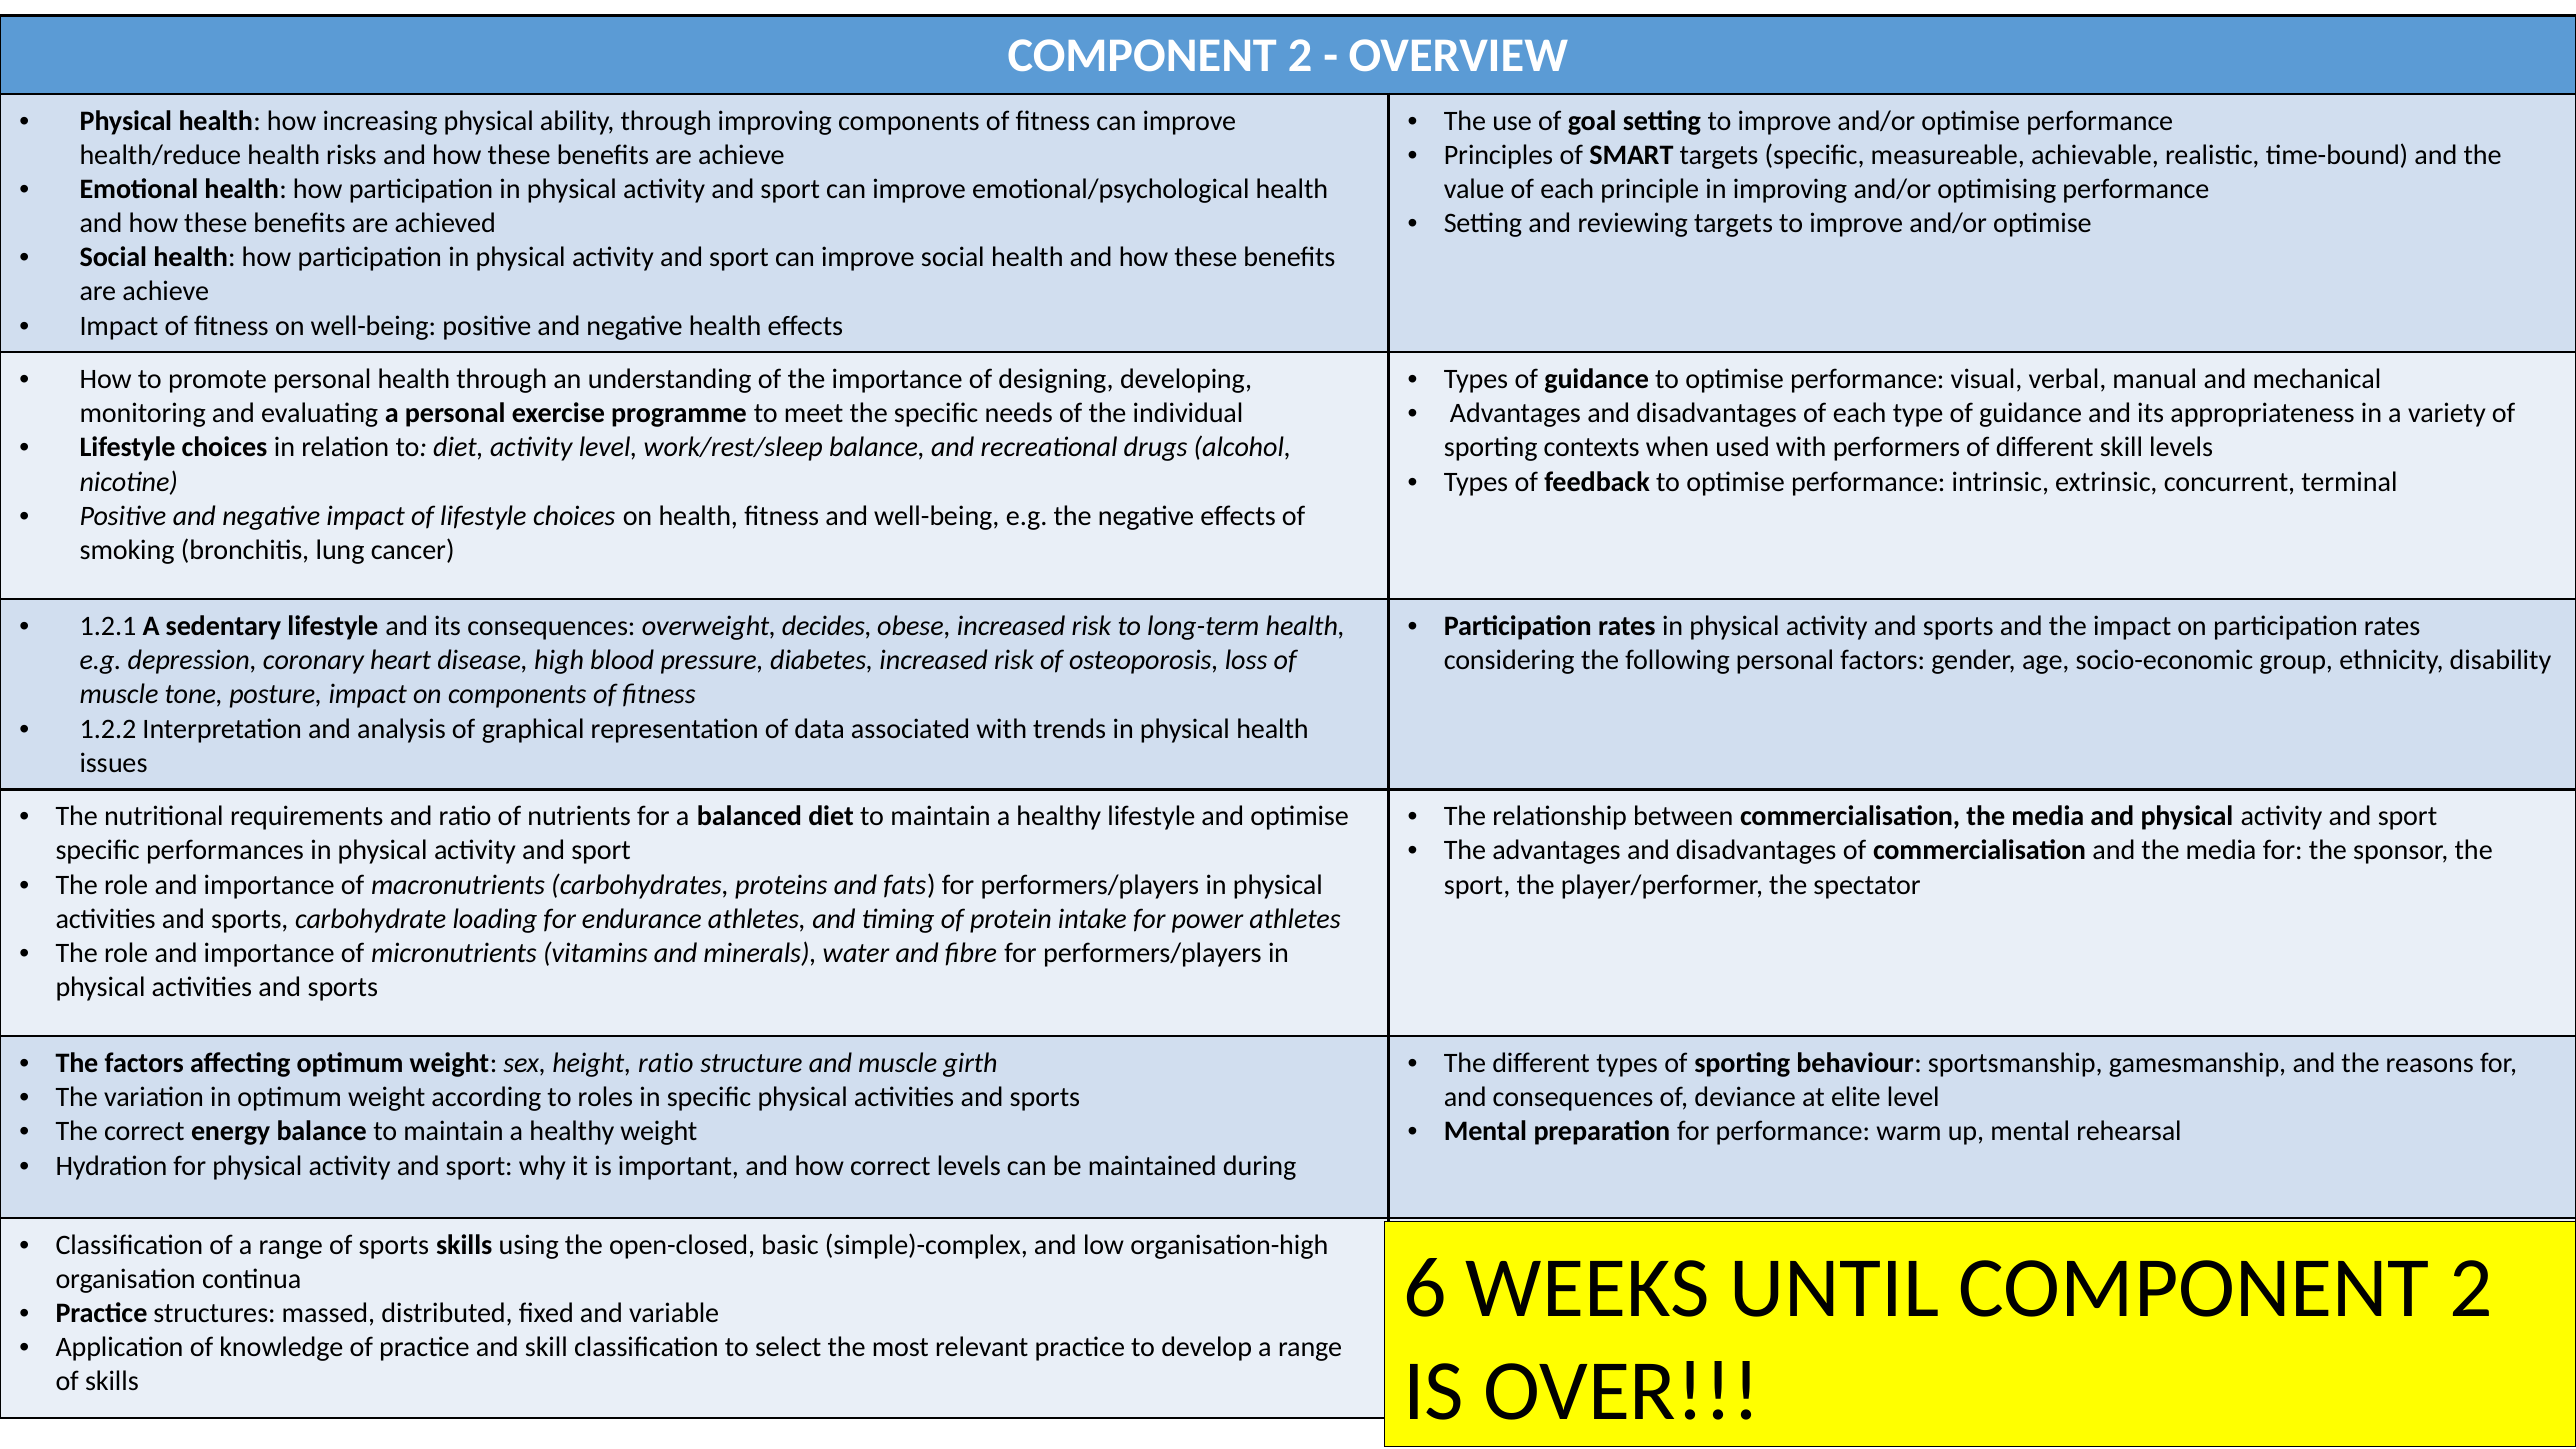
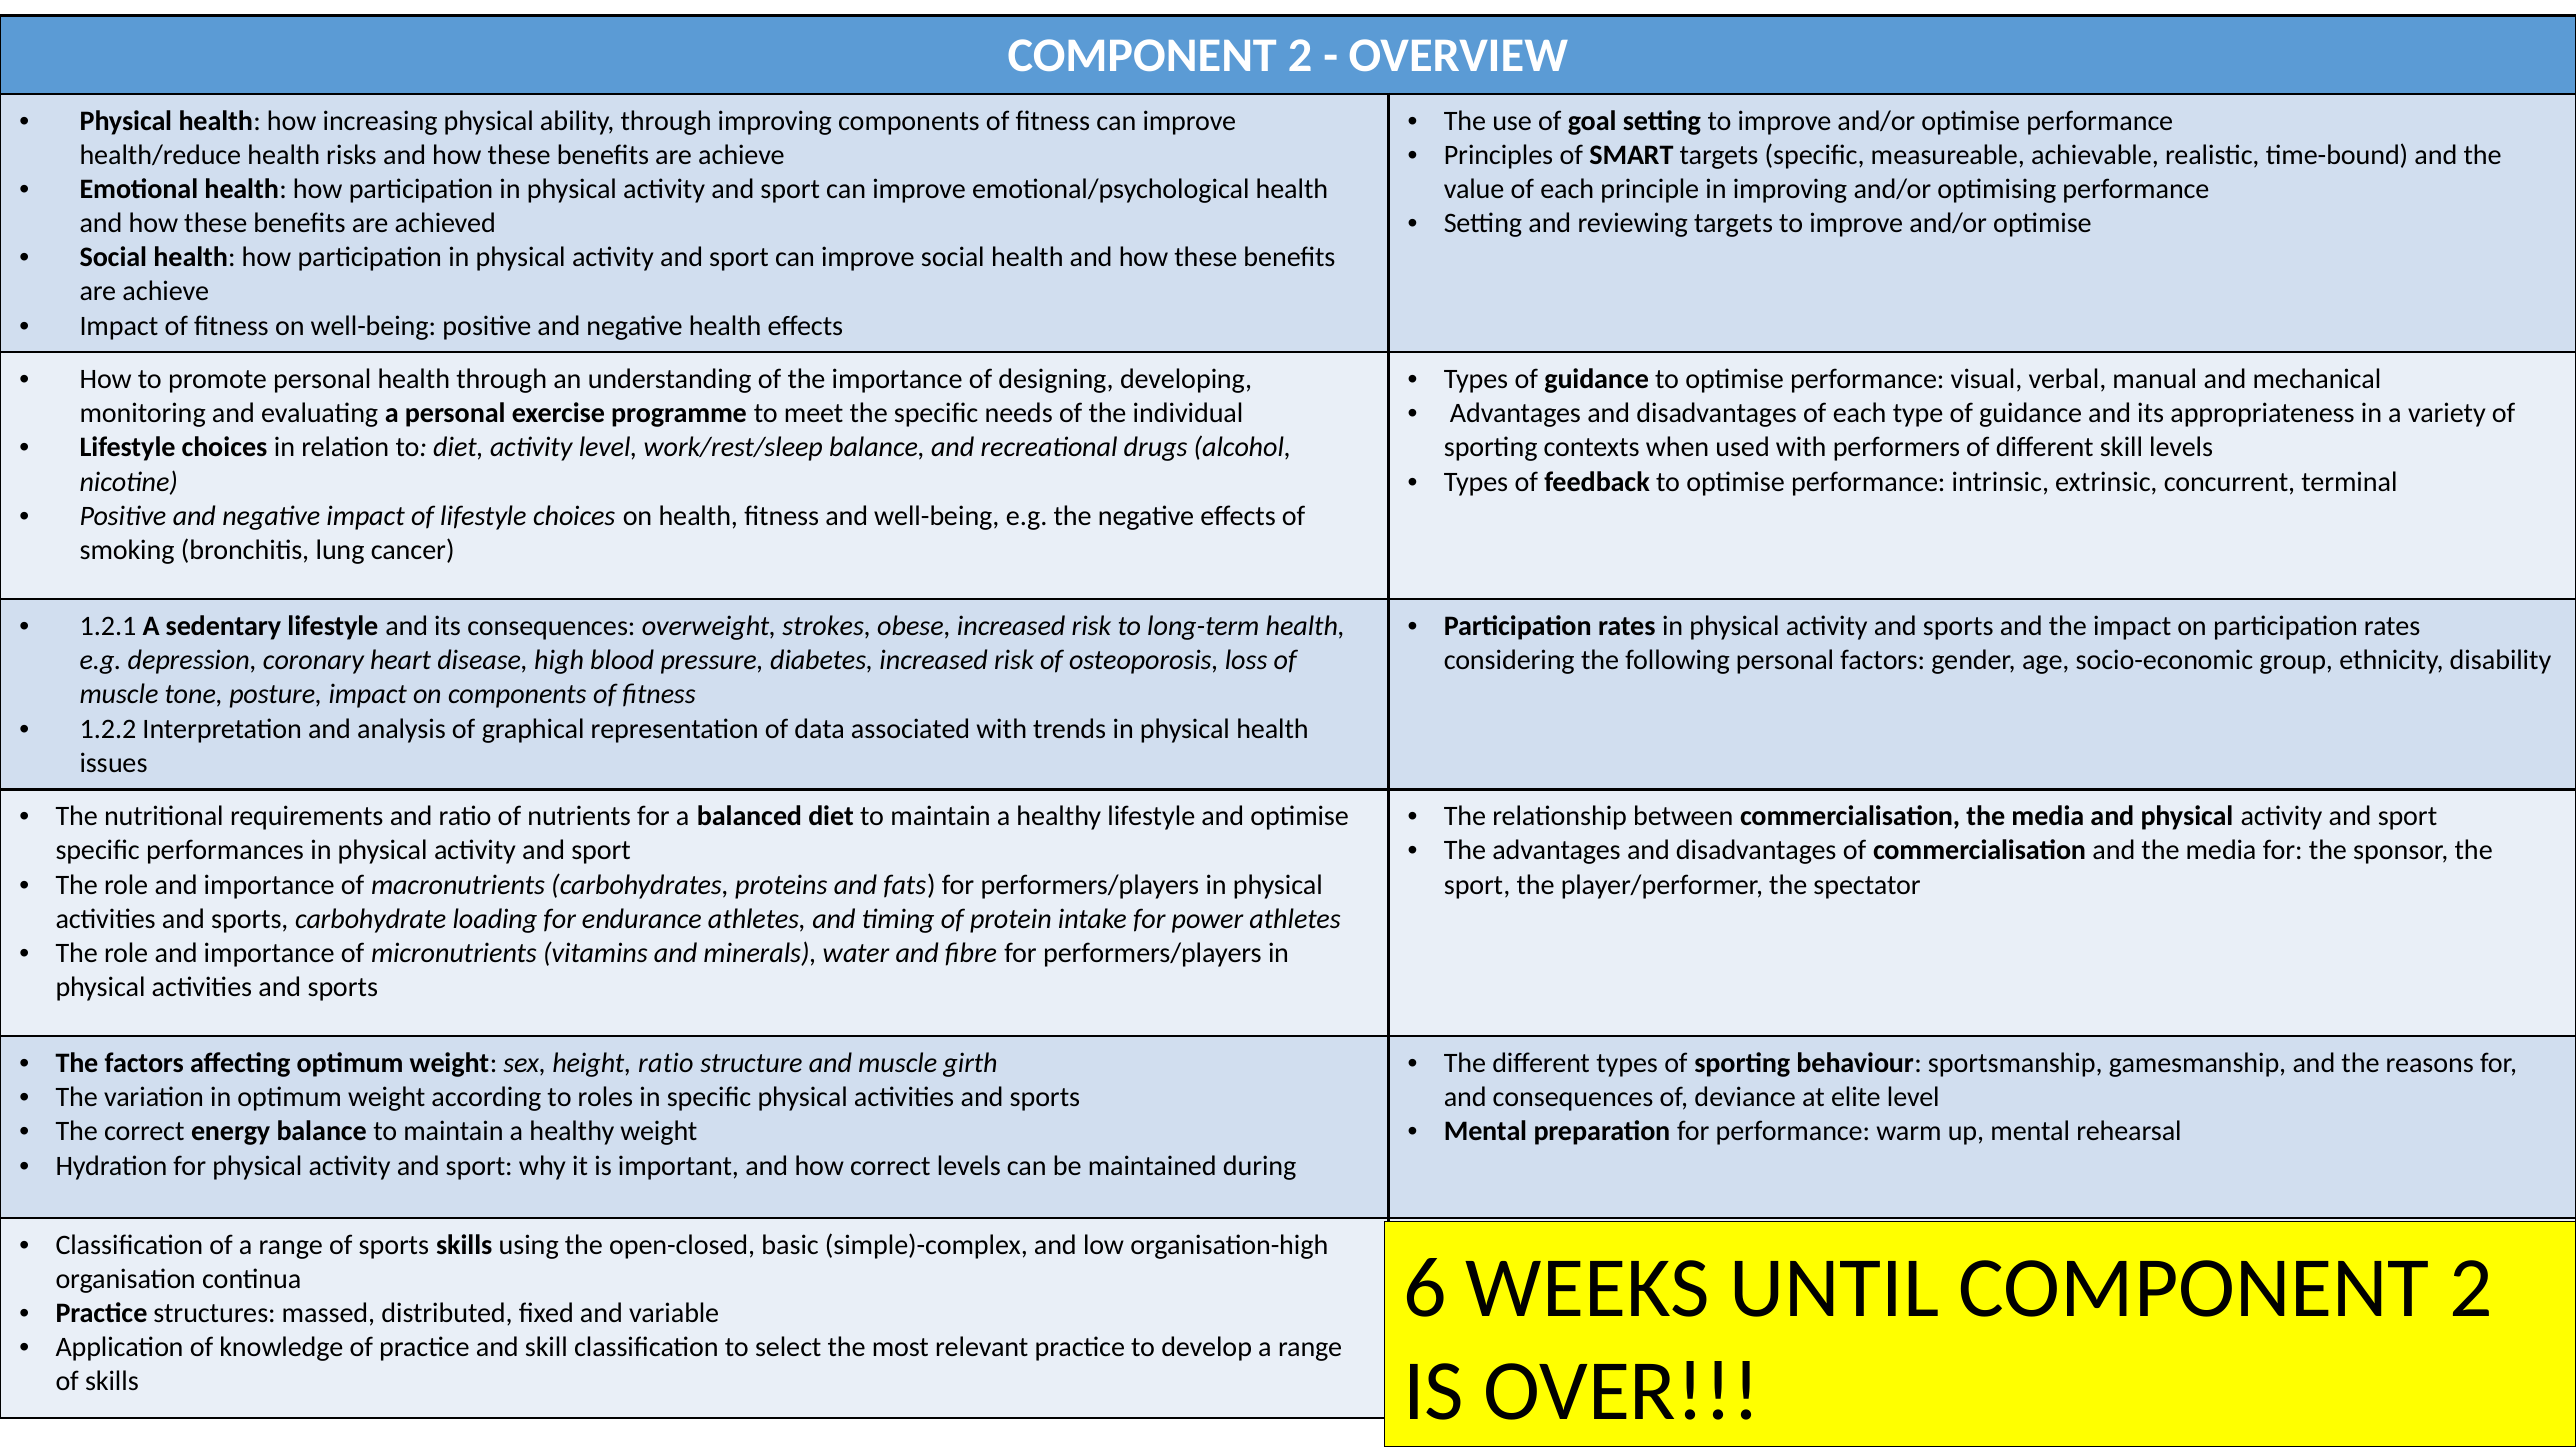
decides: decides -> strokes
